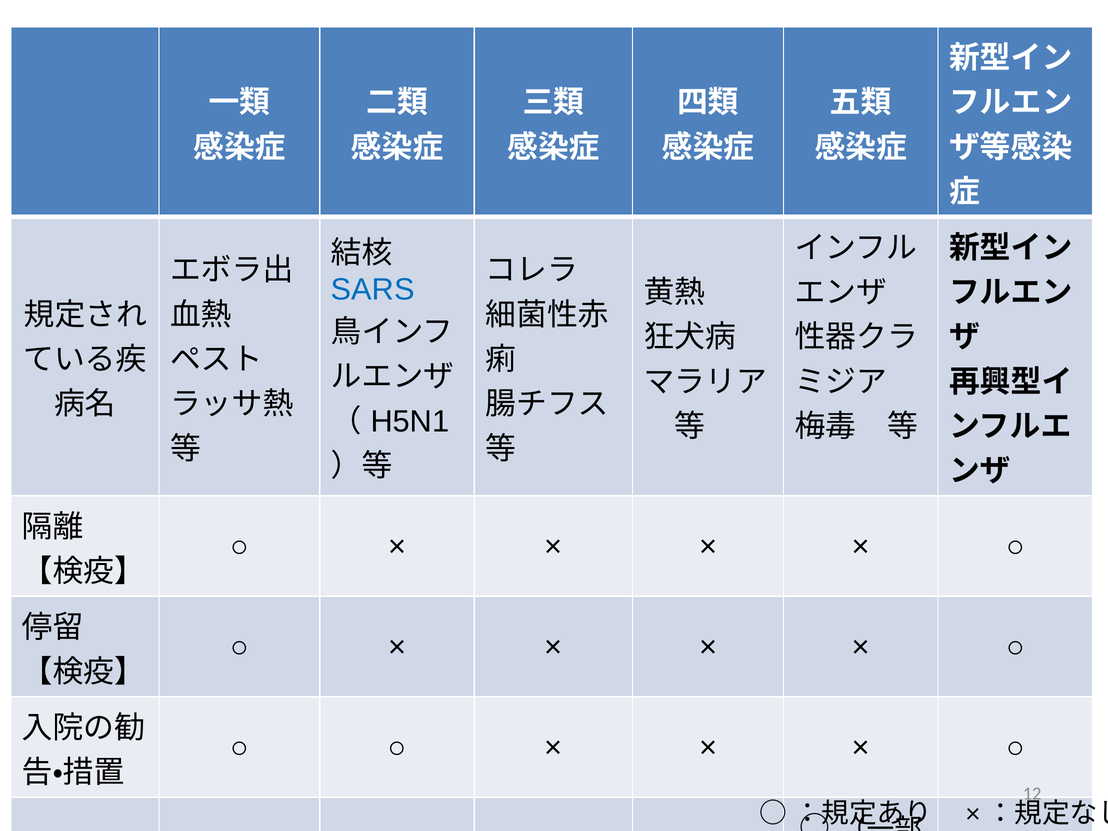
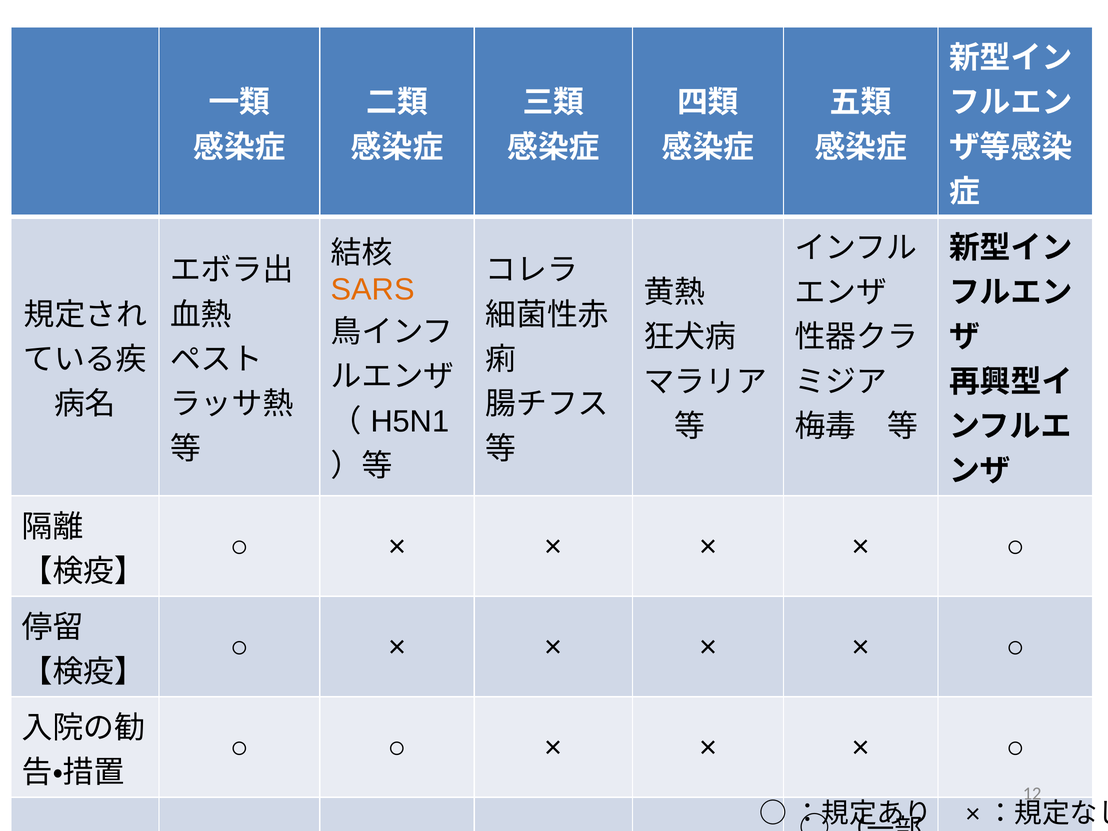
SARS colour: blue -> orange
